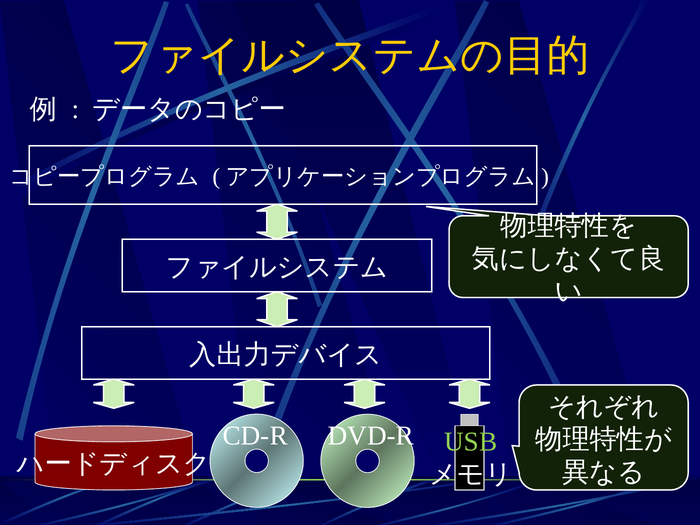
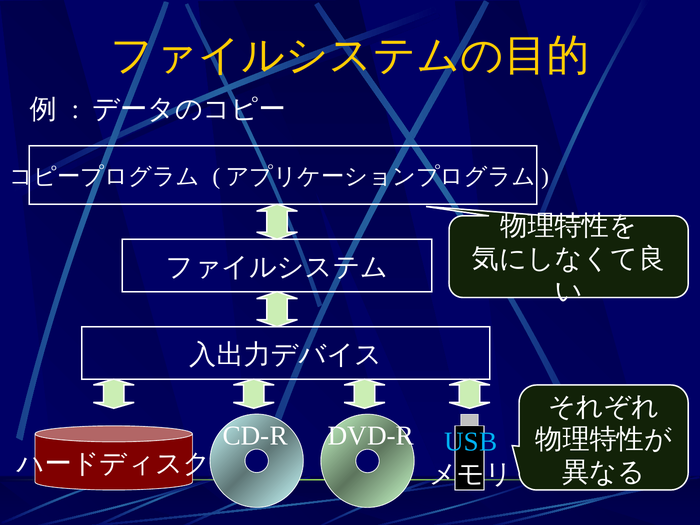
USB colour: light green -> light blue
